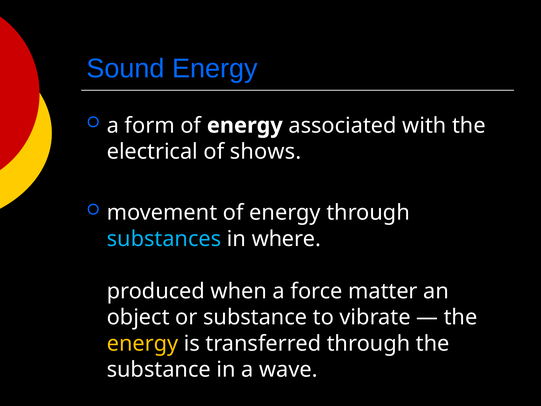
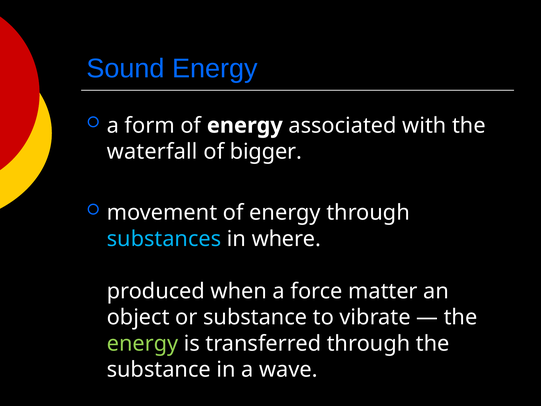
electrical: electrical -> waterfall
shows: shows -> bigger
energy at (142, 343) colour: yellow -> light green
